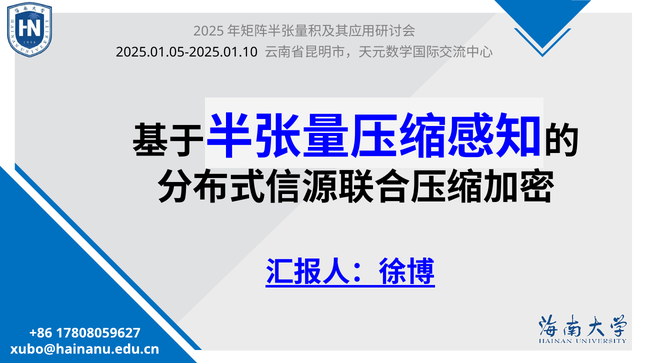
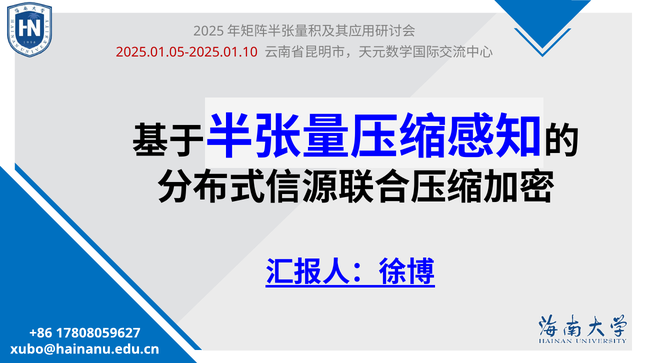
2025.01.05-2025.01.10 colour: black -> red
